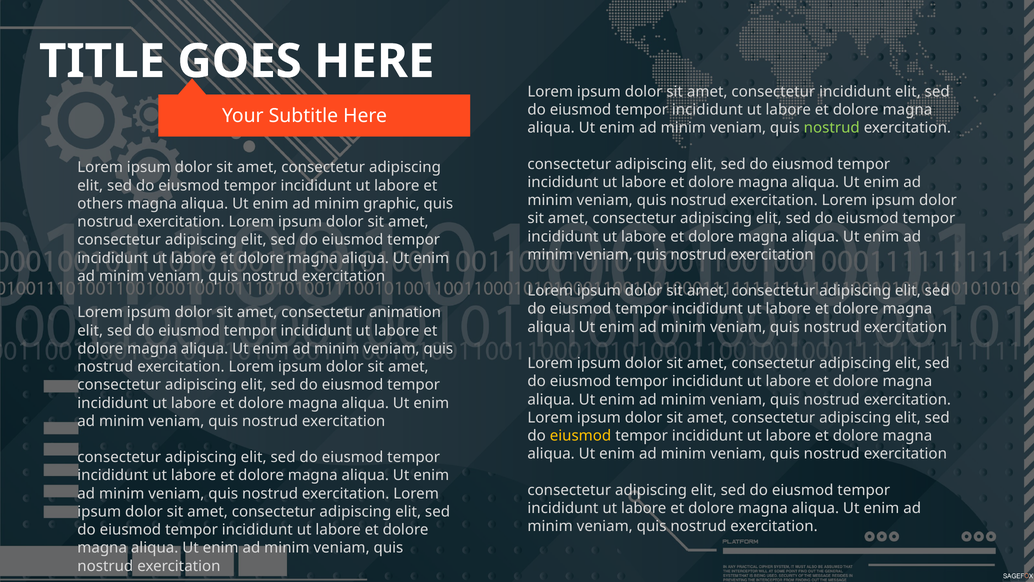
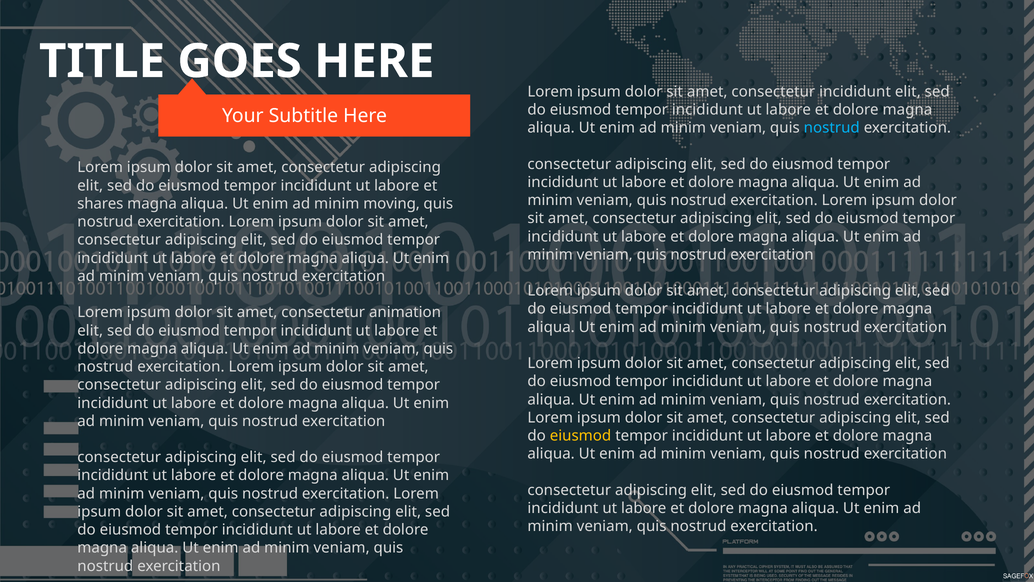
nostrud at (832, 128) colour: light green -> light blue
others: others -> shares
graphic: graphic -> moving
